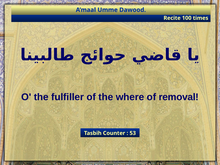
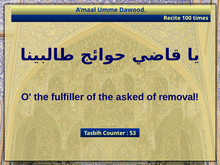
where: where -> asked
